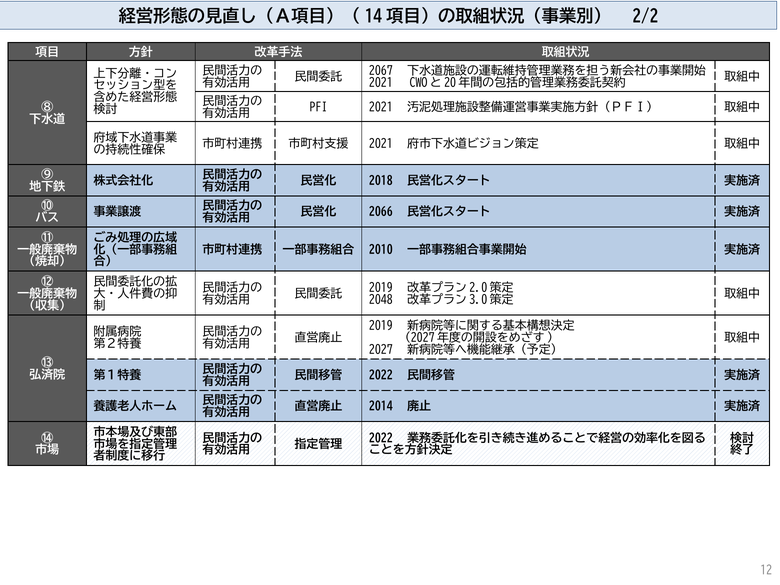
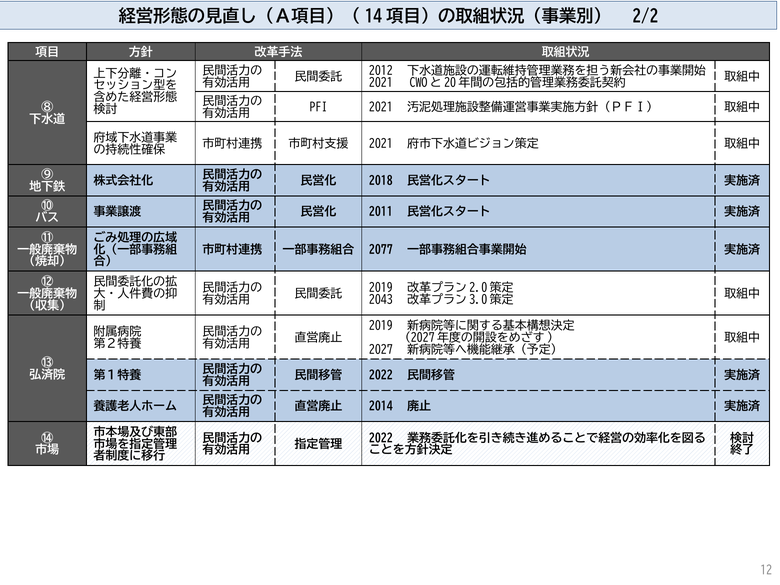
2067: 2067 -> 2012
2066: 2066 -> 2011
2010: 2010 -> 2077
2048: 2048 -> 2043
